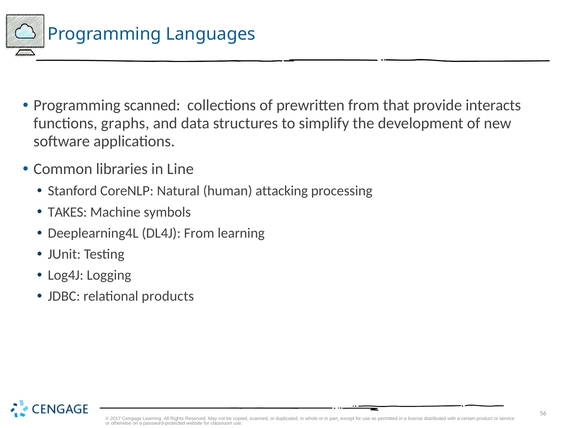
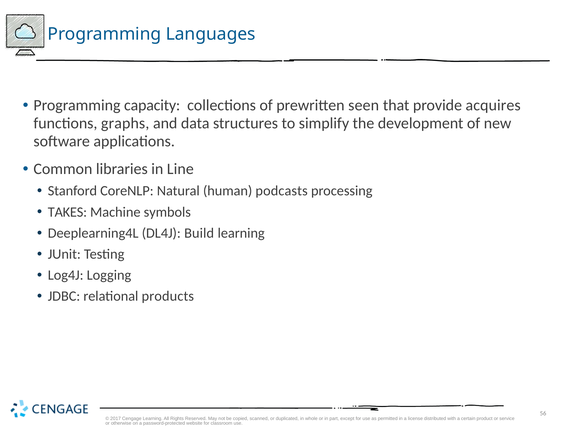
Programming scanned: scanned -> capacity
prewritten from: from -> seen
interacts: interacts -> acquires
attacking: attacking -> podcasts
DL4J From: From -> Build
